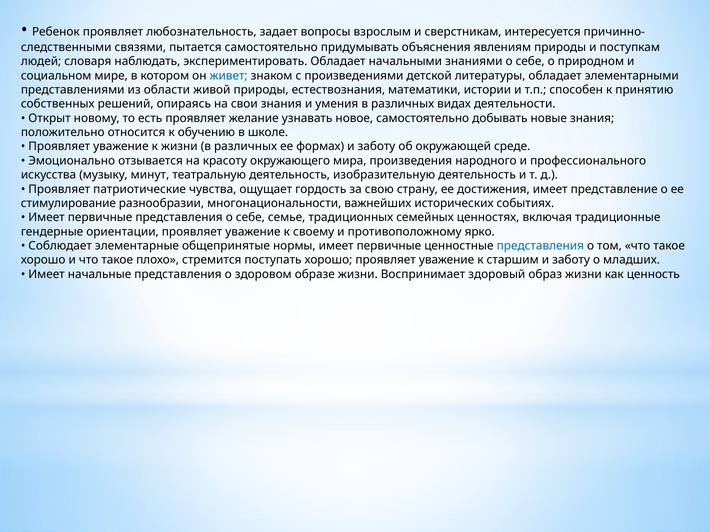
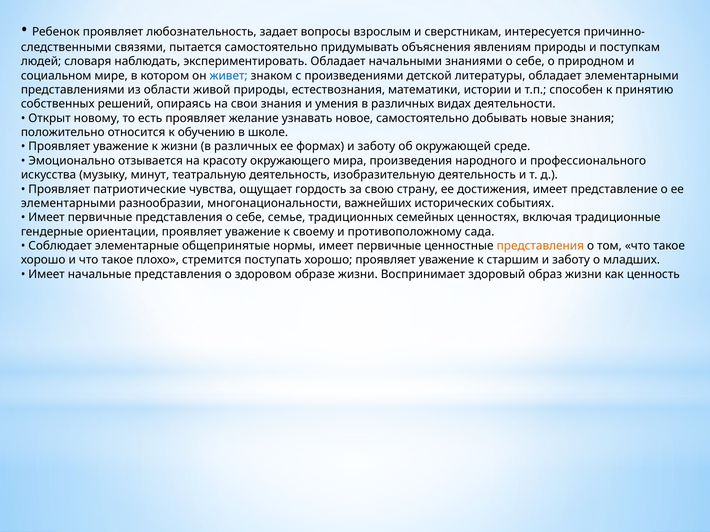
стимулирование at (68, 204): стимулирование -> элементарными
ярко: ярко -> сада
представления at (540, 246) colour: blue -> orange
